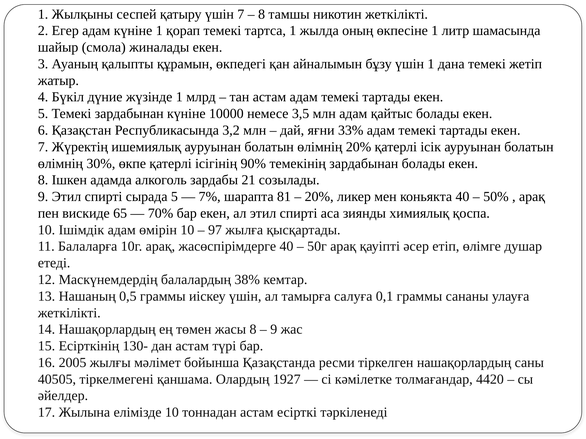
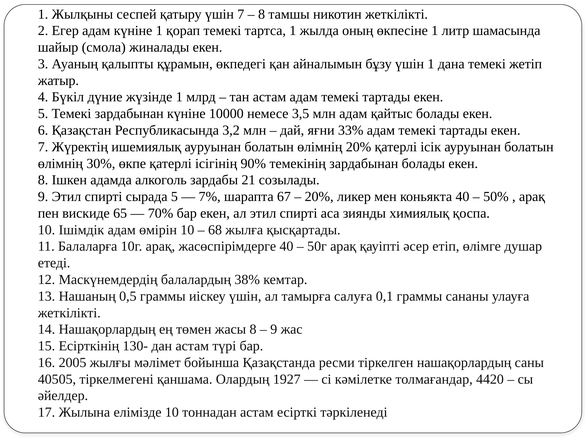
81: 81 -> 67
97: 97 -> 68
